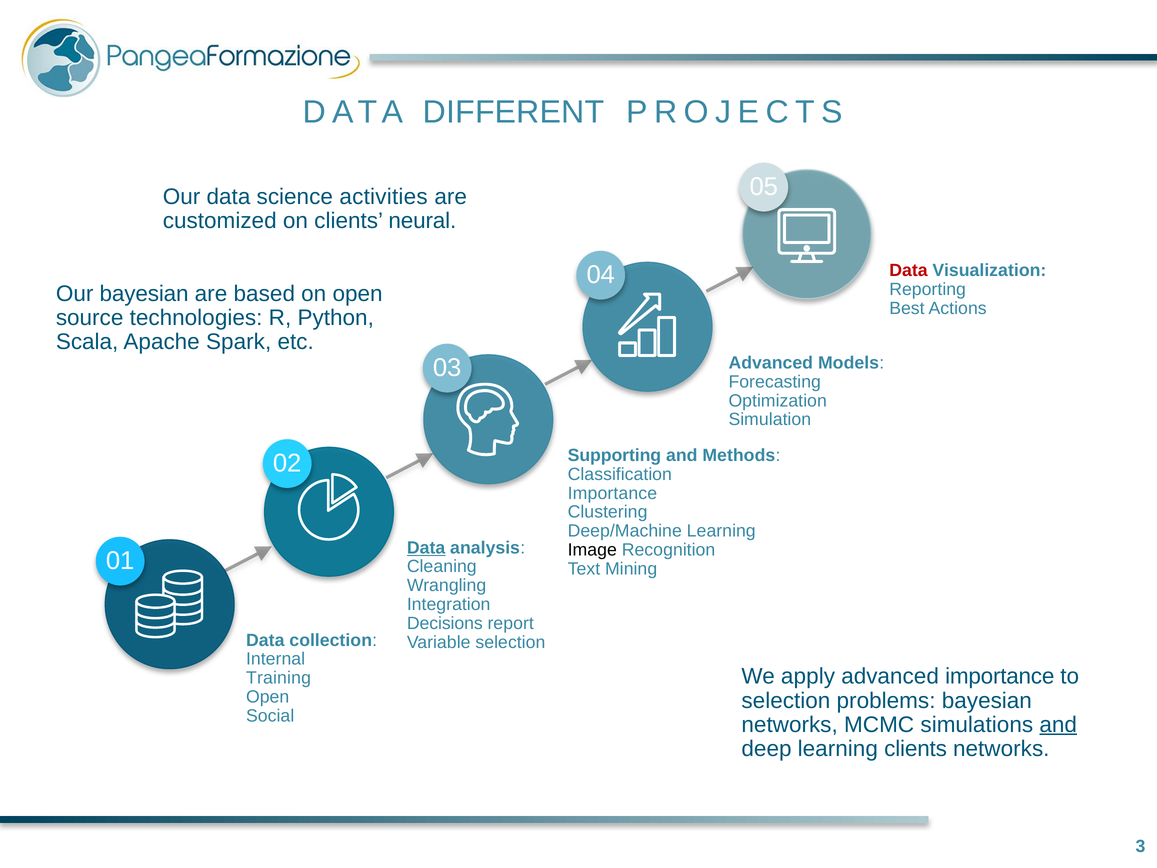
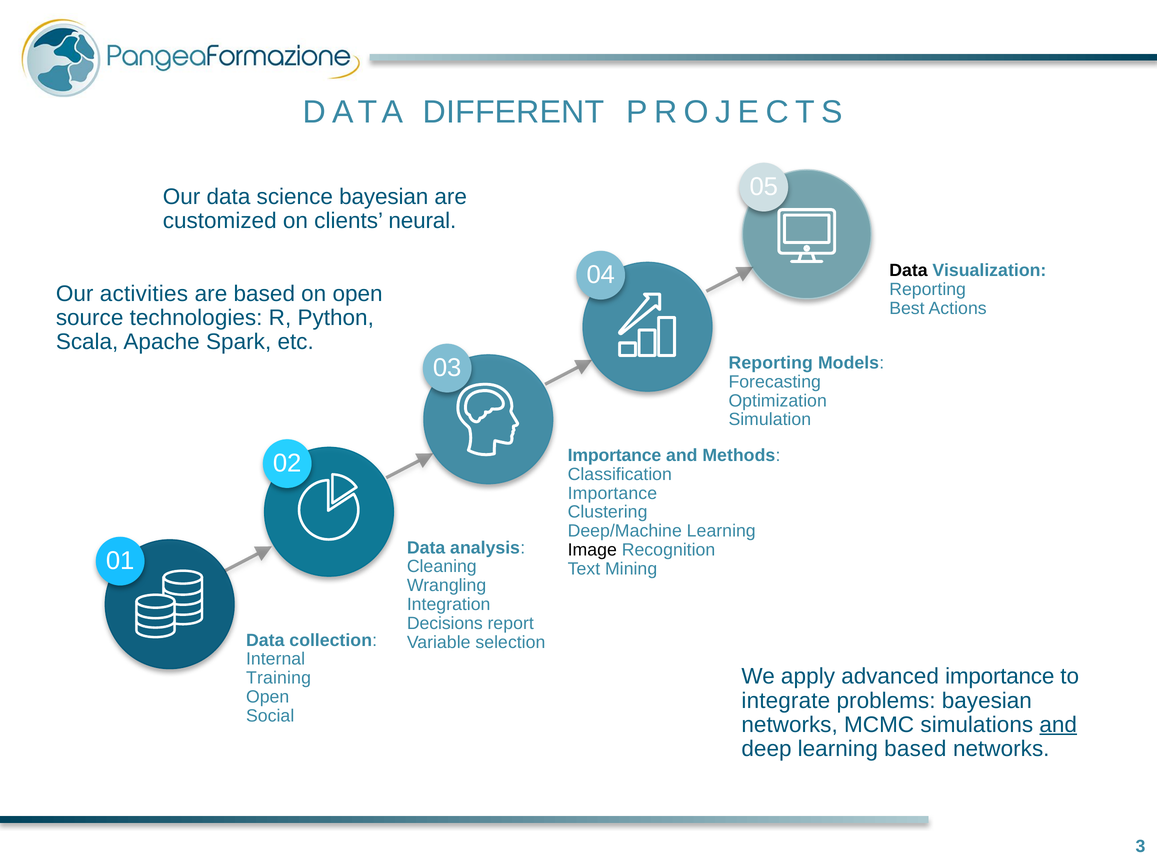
science activities: activities -> bayesian
Data at (908, 270) colour: red -> black
Our bayesian: bayesian -> activities
Advanced at (771, 363): Advanced -> Reporting
Supporting at (614, 455): Supporting -> Importance
Data at (426, 548) underline: present -> none
selection at (786, 700): selection -> integrate
learning clients: clients -> based
